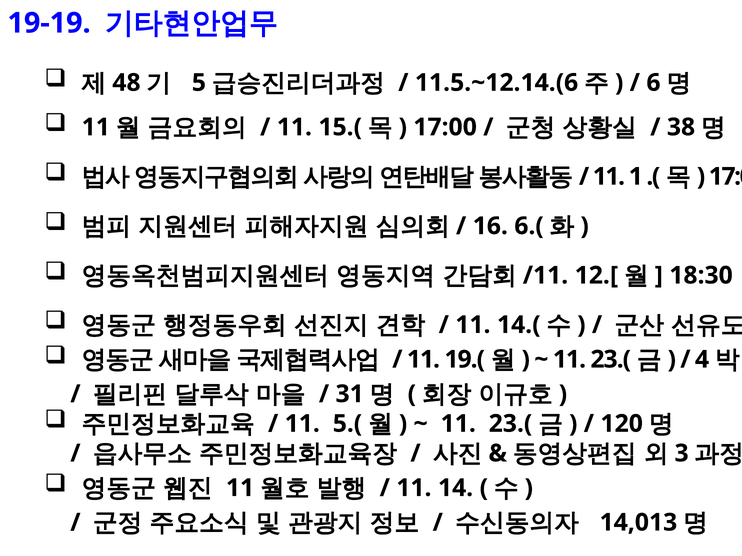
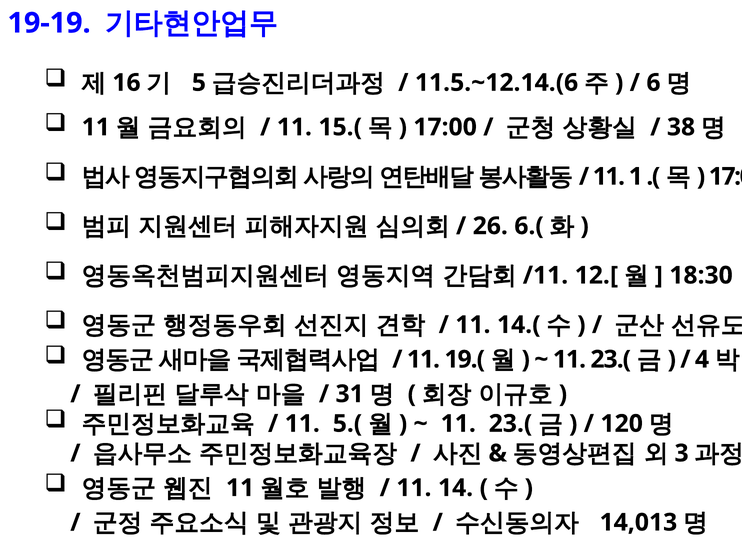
48: 48 -> 16
16: 16 -> 26
